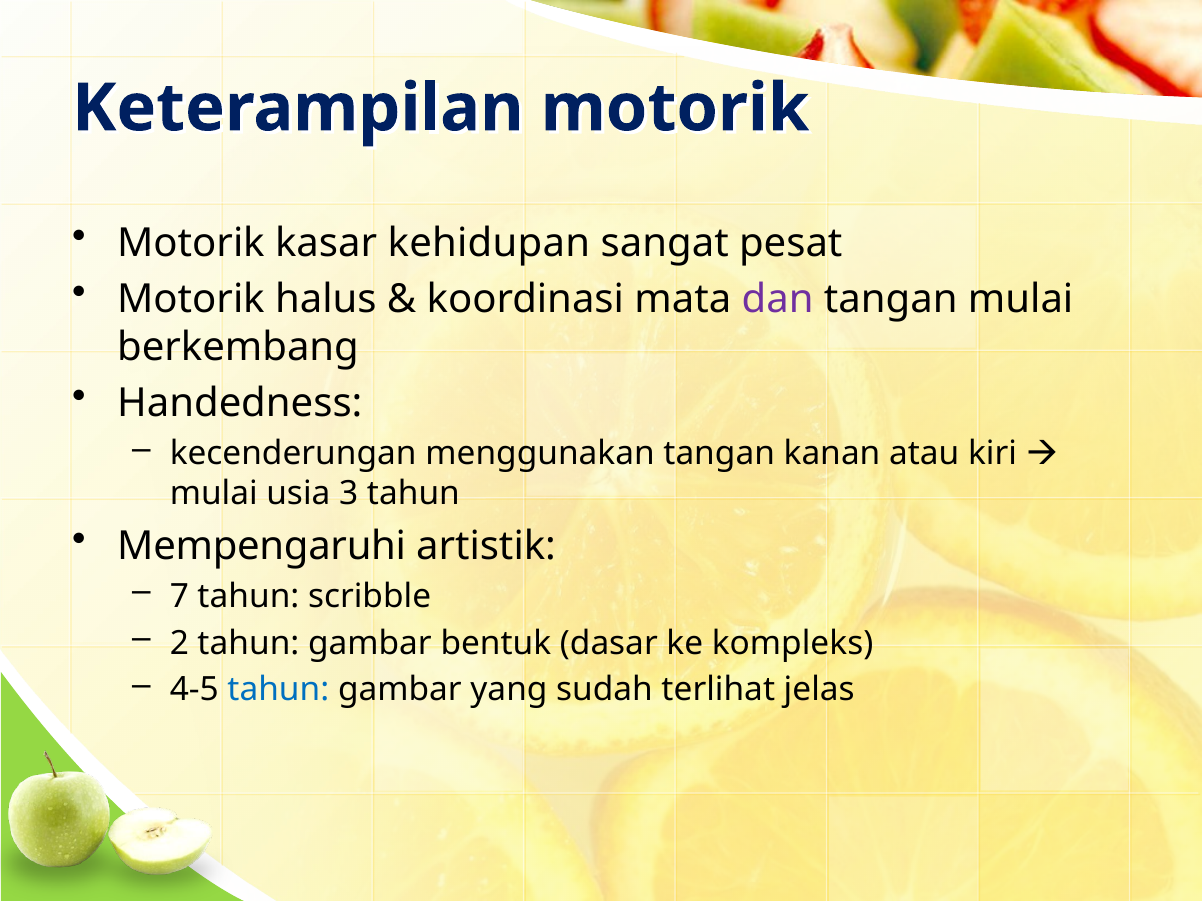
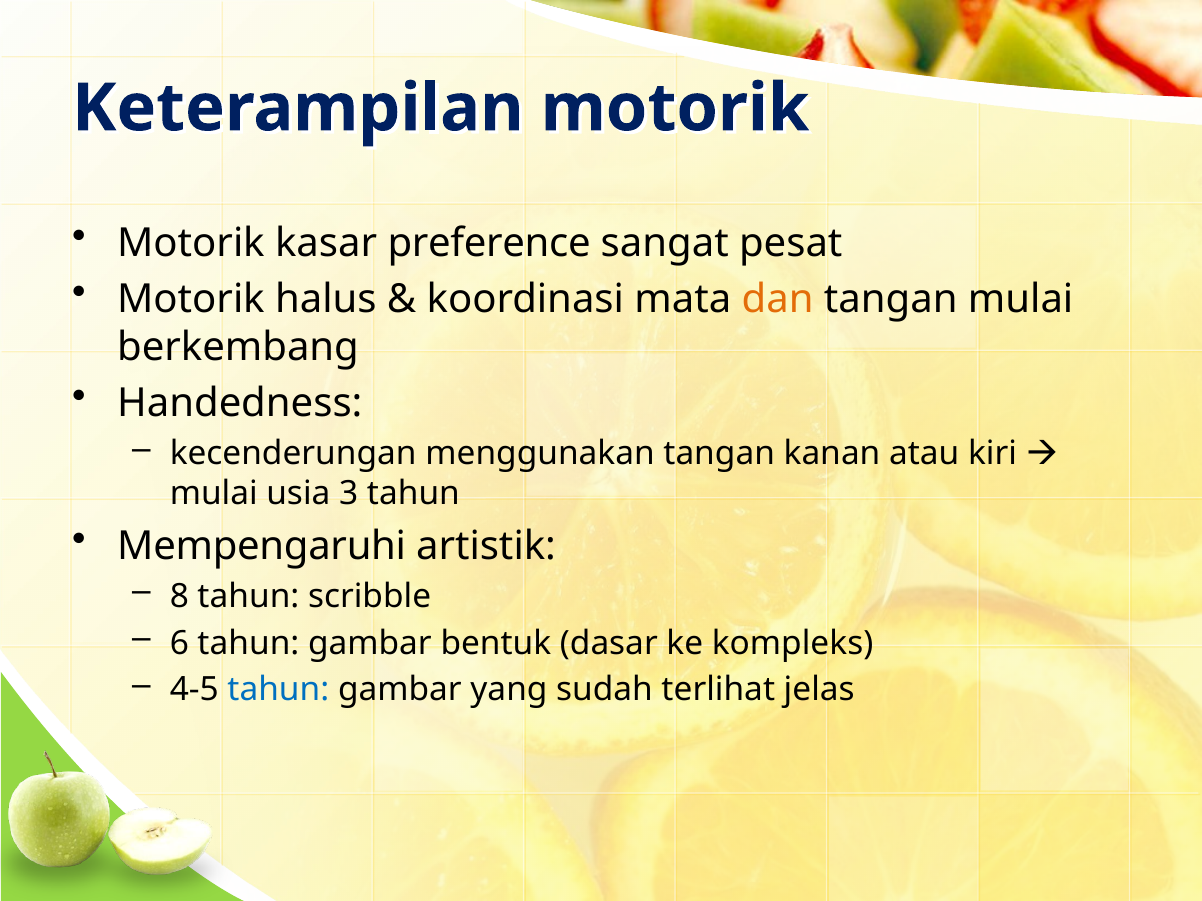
kehidupan: kehidupan -> preference
dan colour: purple -> orange
7: 7 -> 8
2: 2 -> 6
